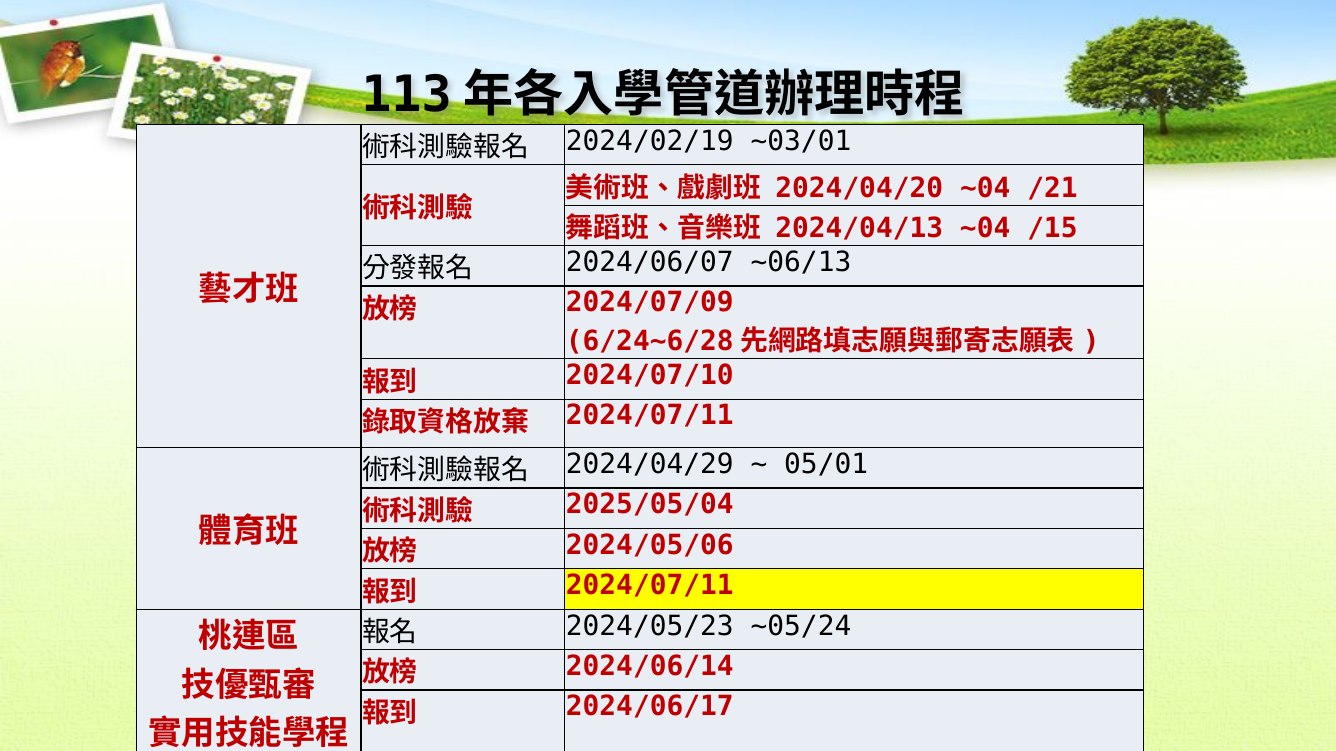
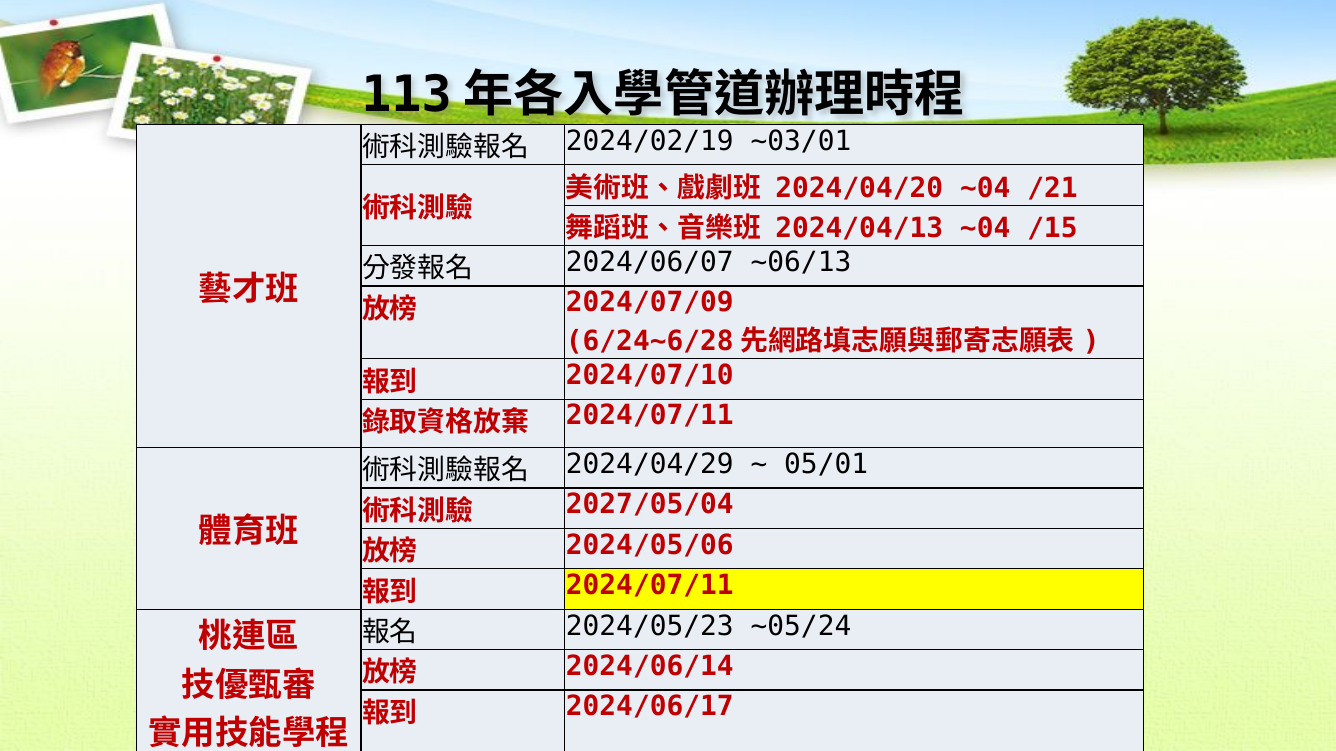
2025/05/04: 2025/05/04 -> 2027/05/04
